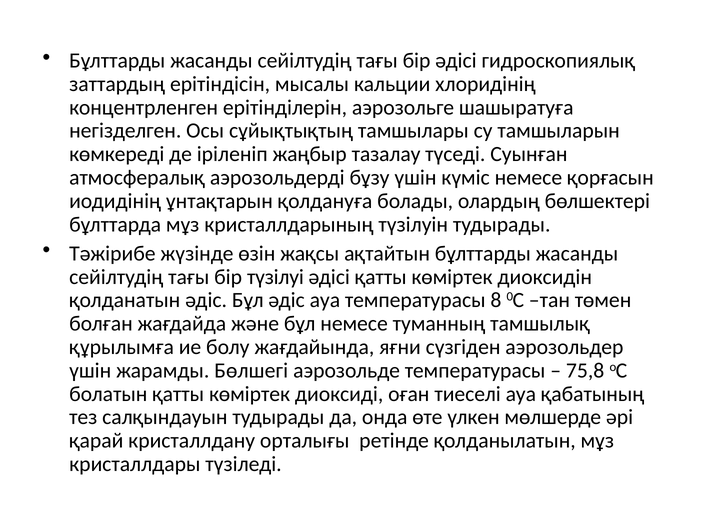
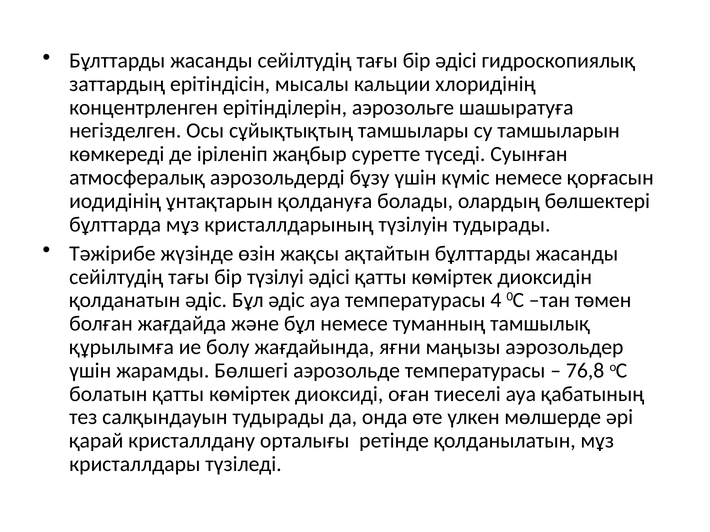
тазалау: тазалау -> суретте
8: 8 -> 4
сүзгіден: сүзгіден -> маңызы
75,8: 75,8 -> 76,8
